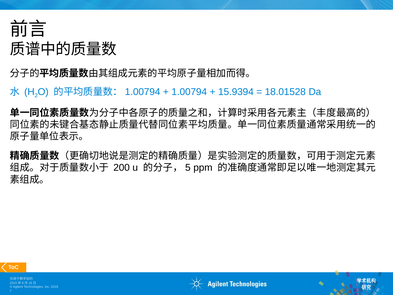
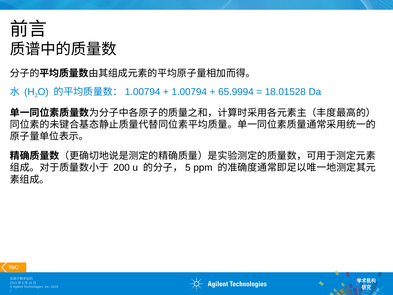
15.9394: 15.9394 -> 65.9994
